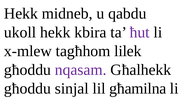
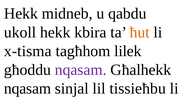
ħut colour: purple -> orange
x-mlew: x-mlew -> x-tisma
għoddu at (27, 89): għoddu -> nqasam
għamilna: għamilna -> tissieħbu
